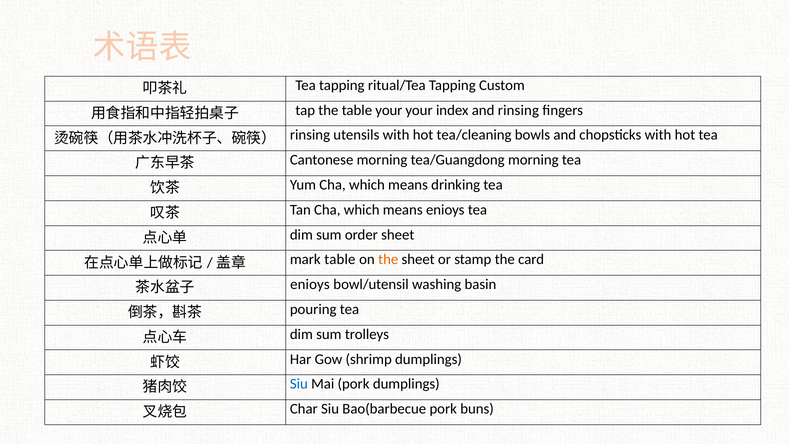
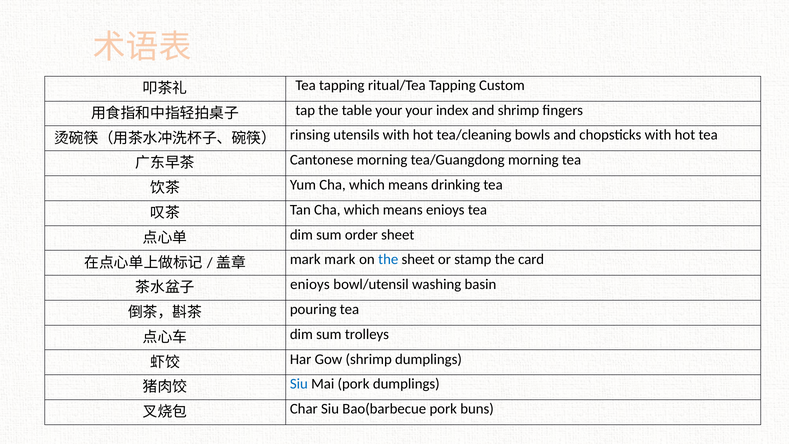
and rinsing: rinsing -> shrimp
mark table: table -> mark
the at (388, 259) colour: orange -> blue
